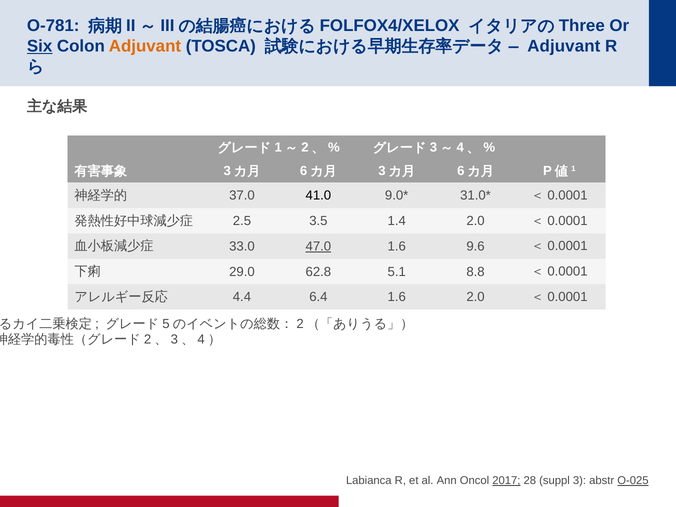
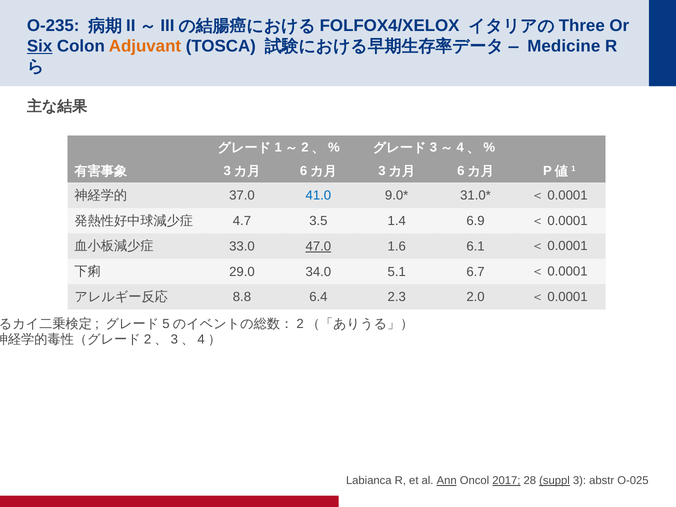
O-781: O-781 -> O-235
Adjuvant at (564, 46): Adjuvant -> Medicine
41.0 colour: black -> blue
2.5: 2.5 -> 4.7
1.4 2.0: 2.0 -> 6.9
9.6: 9.6 -> 6.1
62.8: 62.8 -> 34.0
8.8: 8.8 -> 6.7
4.4: 4.4 -> 8.8
6.4 1.6: 1.6 -> 2.3
Ann underline: none -> present
suppl underline: none -> present
O-025 underline: present -> none
